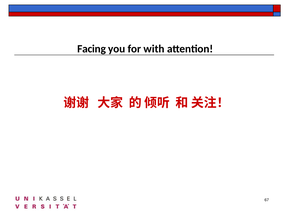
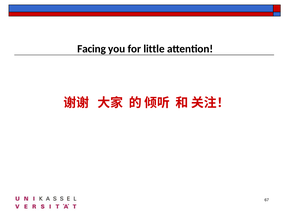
with: with -> little
